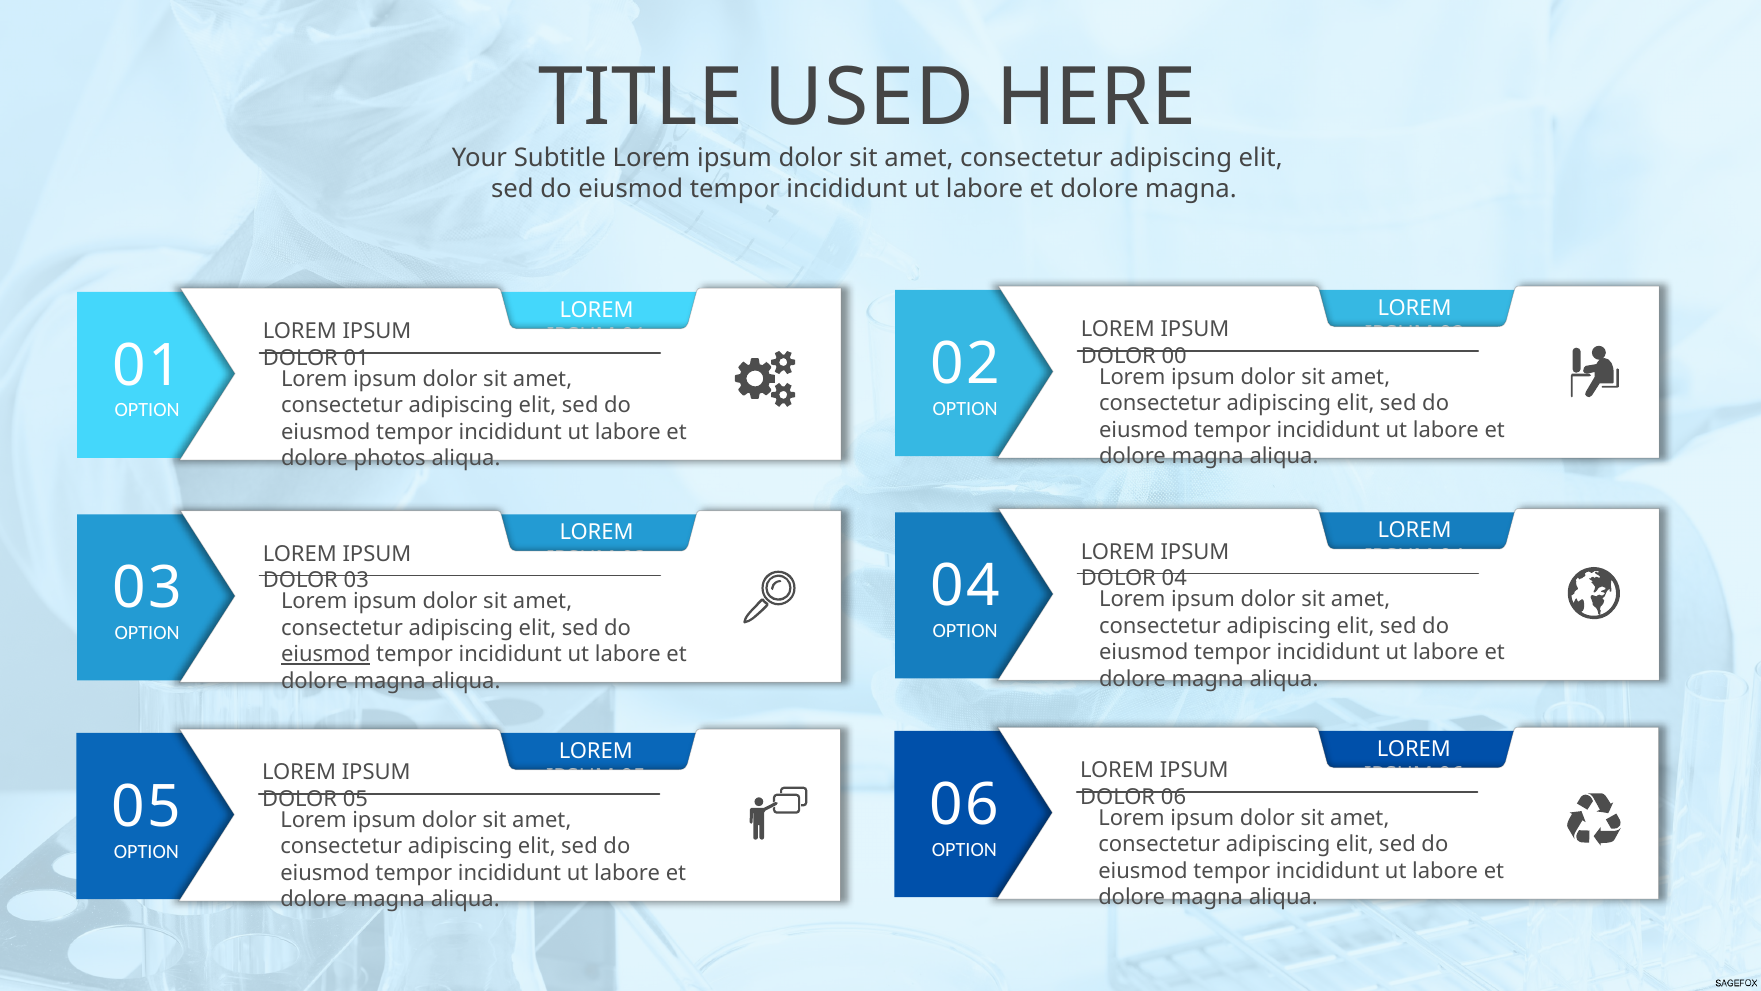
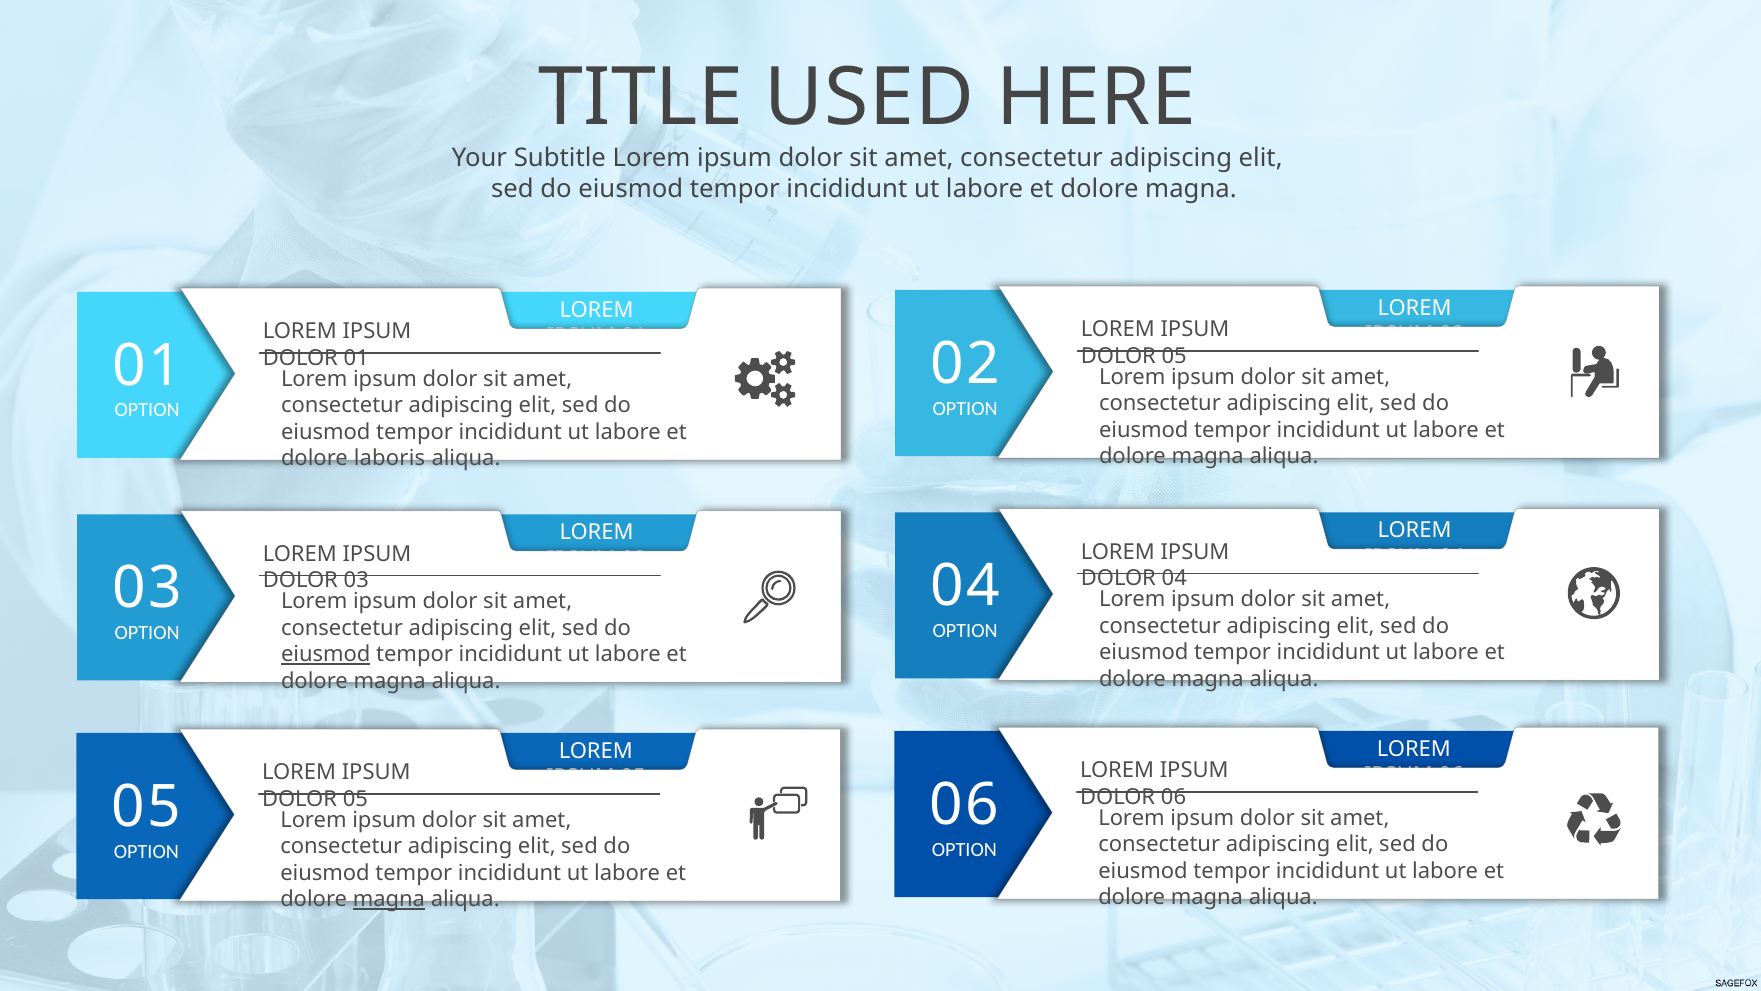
00 at (1174, 356): 00 -> 05
photos: photos -> laboris
magna at (389, 899) underline: none -> present
